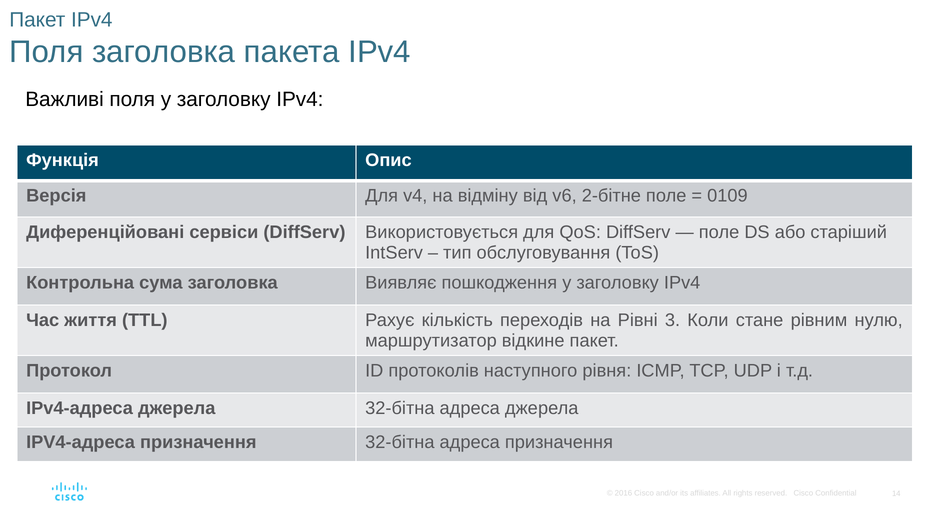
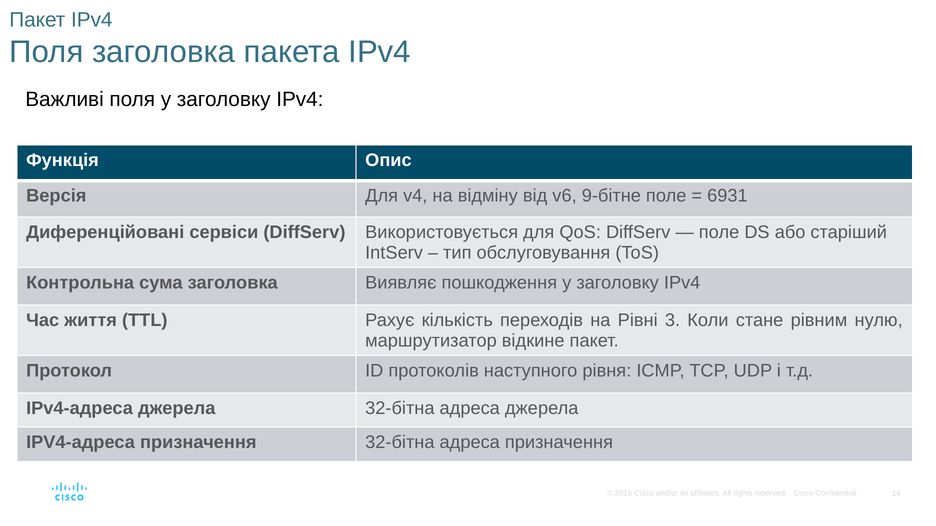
2-бітне: 2-бітне -> 9-бітне
0109: 0109 -> 6931
